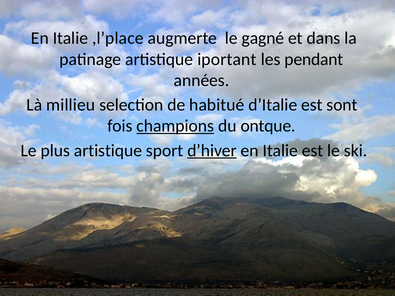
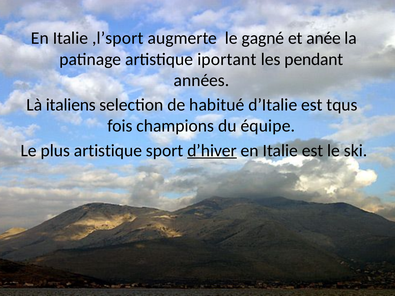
,l’place: ,l’place -> ,l’sport
dans: dans -> anée
millieu: millieu -> italiens
sont: sont -> tqus
champions underline: present -> none
ontque: ontque -> équipe
